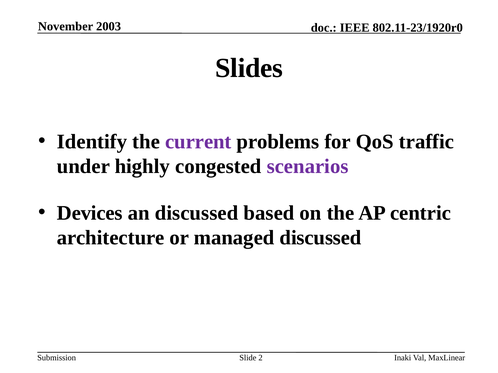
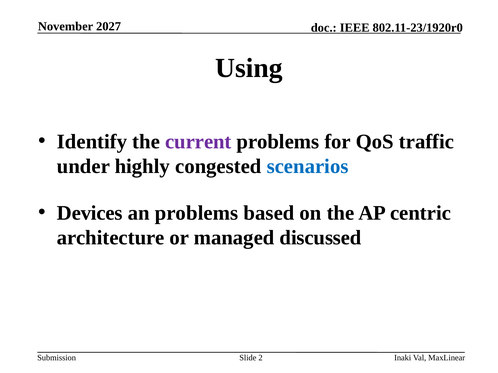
2003: 2003 -> 2027
Slides: Slides -> Using
scenarios colour: purple -> blue
an discussed: discussed -> problems
